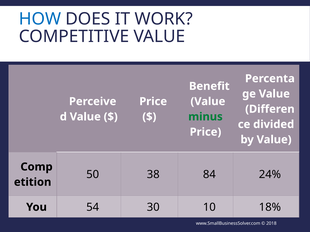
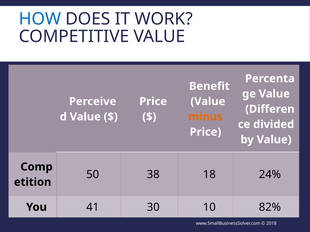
minus colour: green -> orange
84: 84 -> 18
54: 54 -> 41
18%: 18% -> 82%
